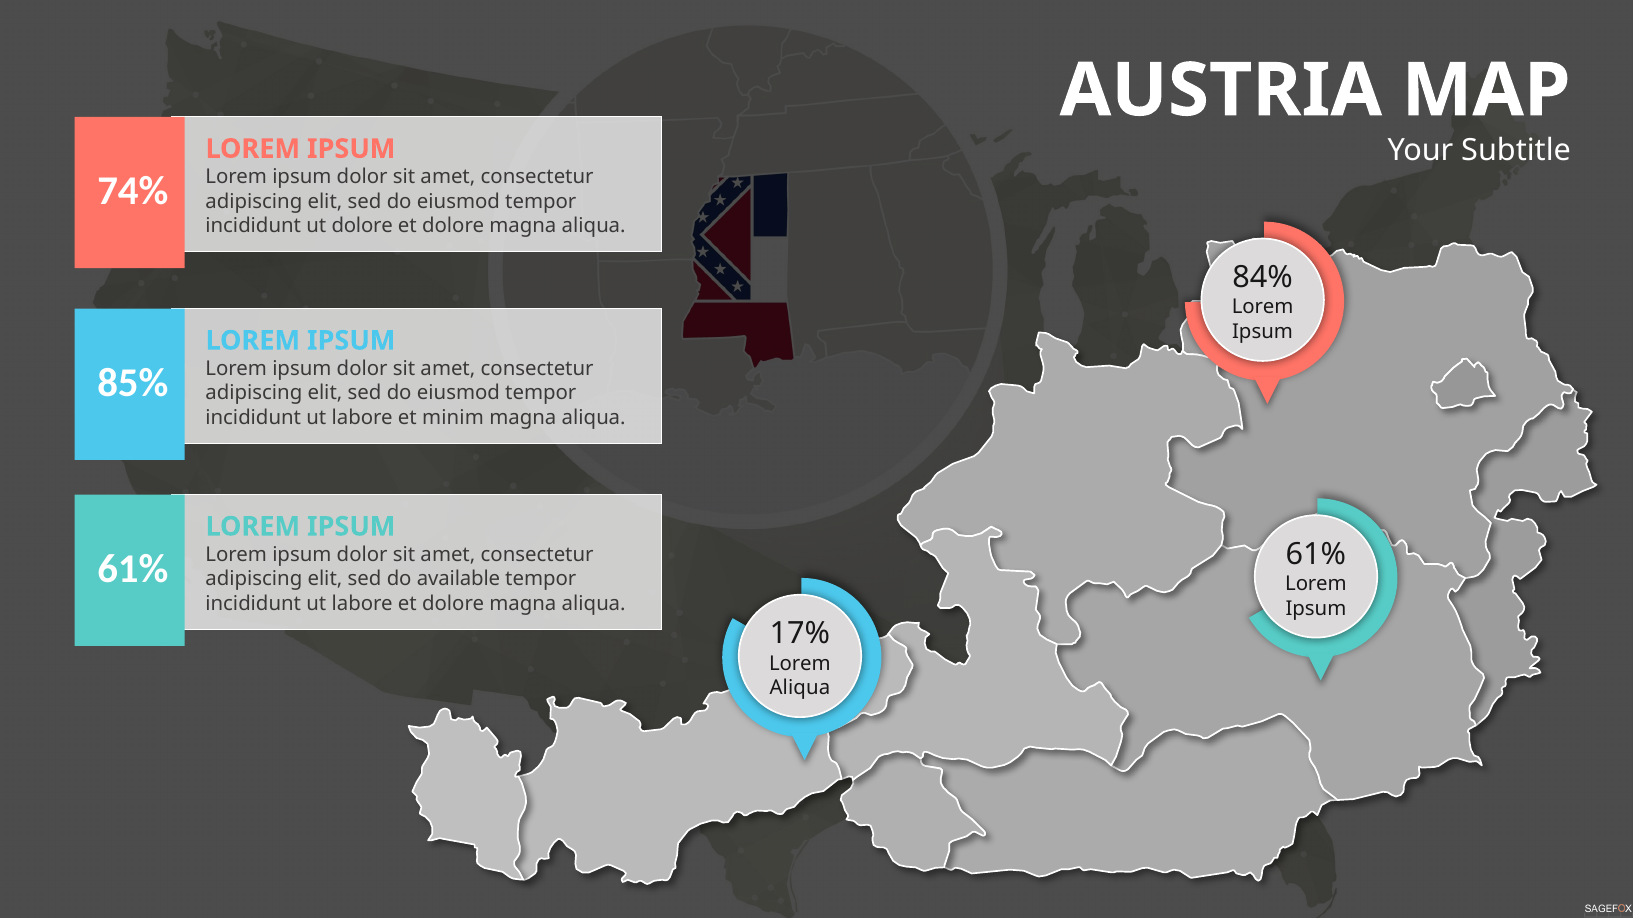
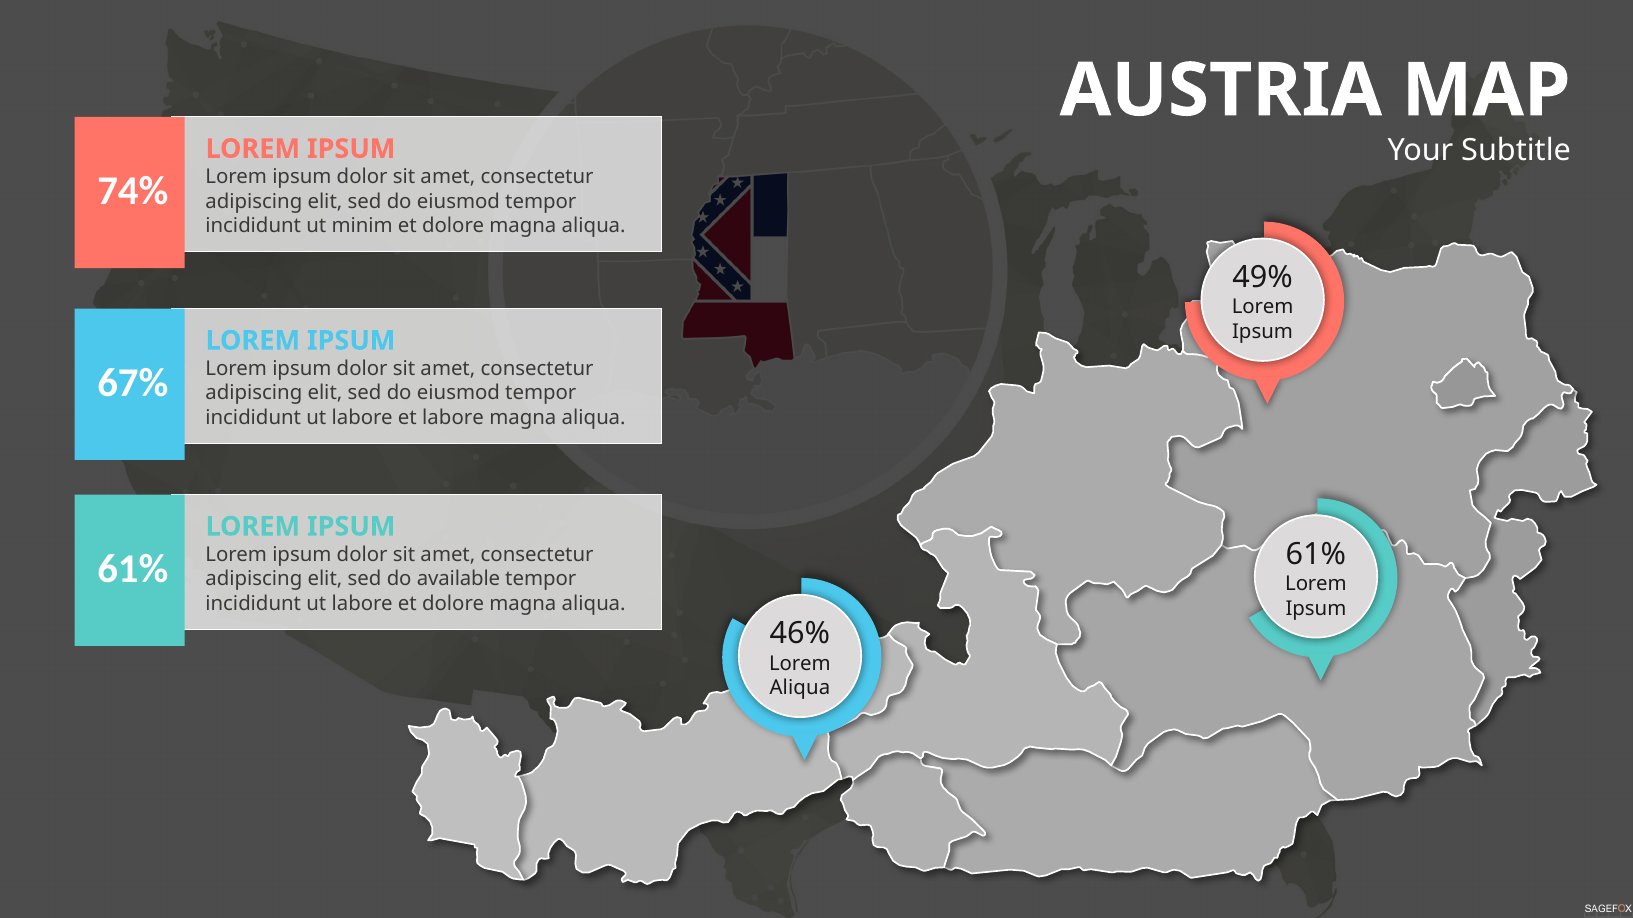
ut dolore: dolore -> minim
84%: 84% -> 49%
85%: 85% -> 67%
et minim: minim -> labore
17%: 17% -> 46%
